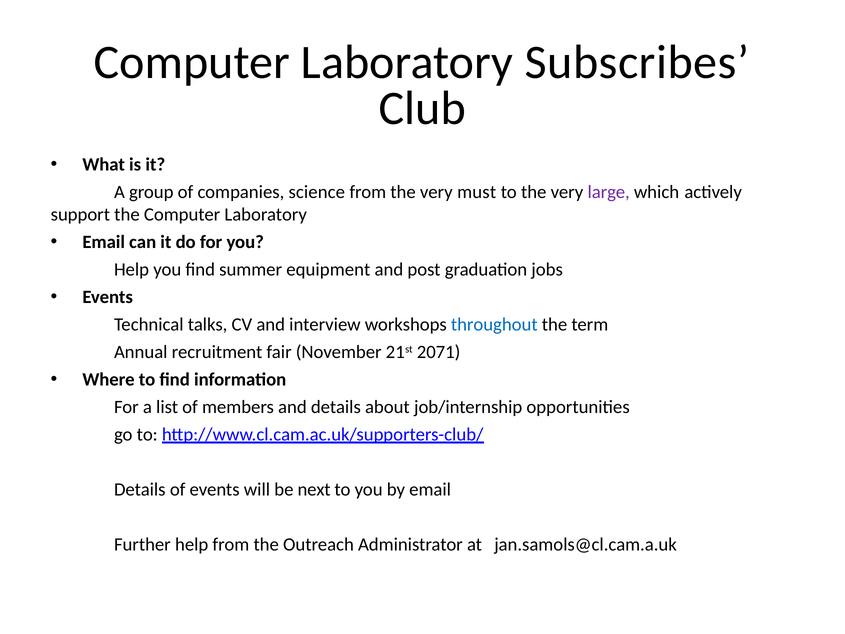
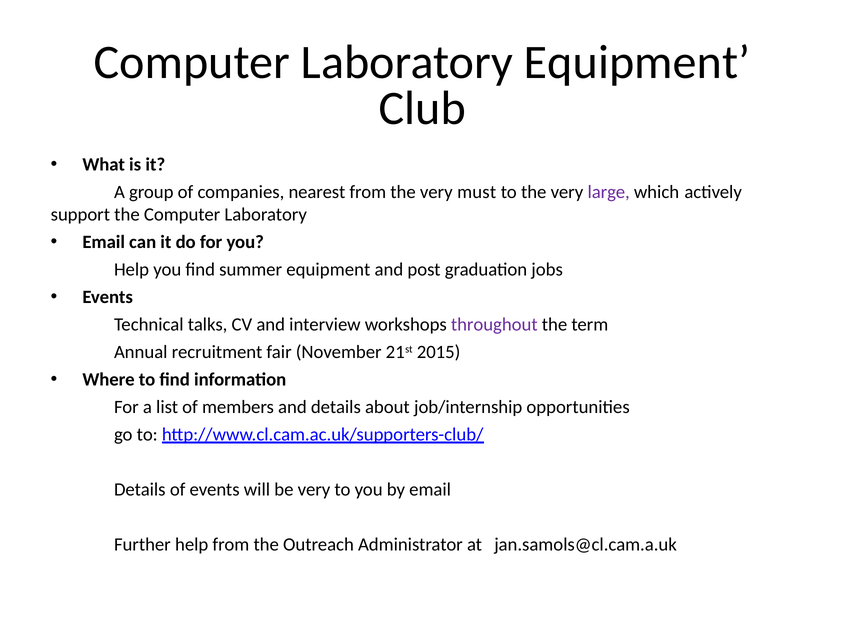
Laboratory Subscribes: Subscribes -> Equipment
science: science -> nearest
throughout colour: blue -> purple
2071: 2071 -> 2015
be next: next -> very
